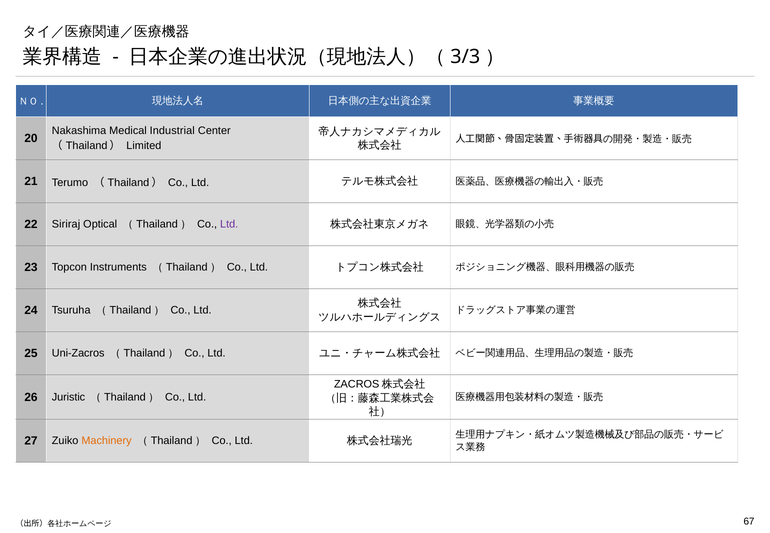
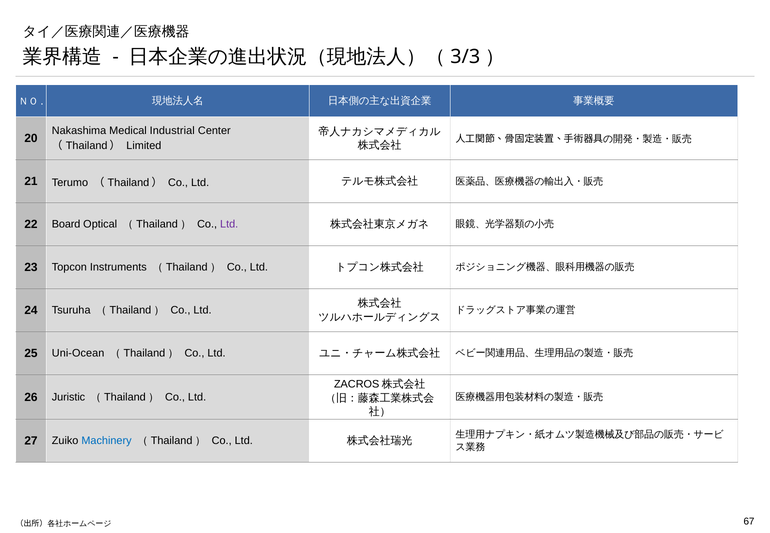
Siriraj: Siriraj -> Board
Uni-Zacros: Uni-Zacros -> Uni-Ocean
Machinery colour: orange -> blue
